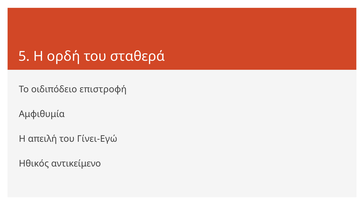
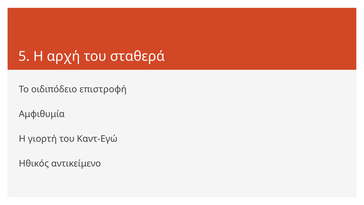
ορδή: ορδή -> αρχή
απειλή: απειλή -> γιορτή
Γίνει-Εγώ: Γίνει-Εγώ -> Καντ-Εγώ
